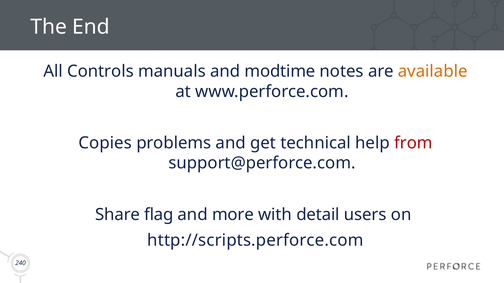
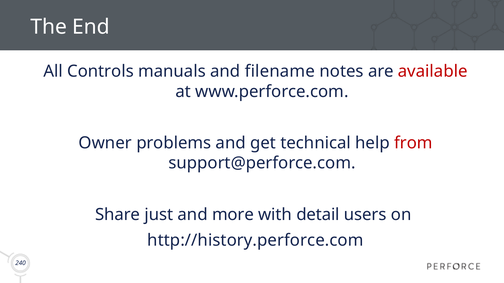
modtime: modtime -> filename
available colour: orange -> red
Copies: Copies -> Owner
flag: flag -> just
http://scripts.perforce.com: http://scripts.perforce.com -> http://history.perforce.com
